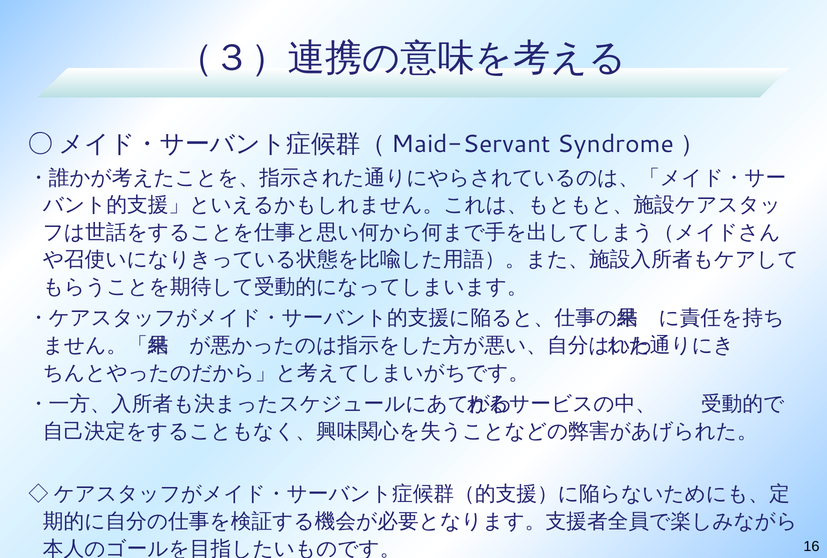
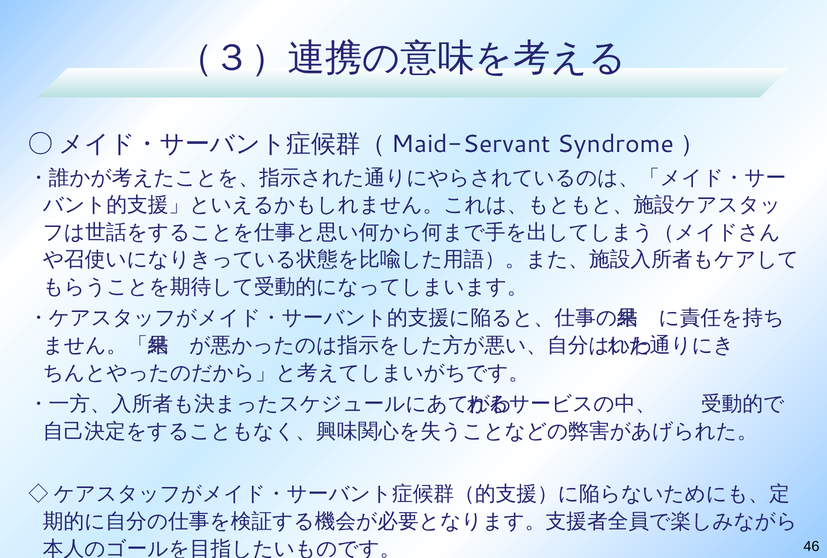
16: 16 -> 46
